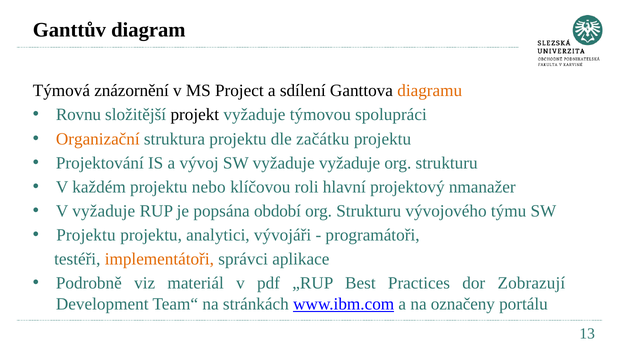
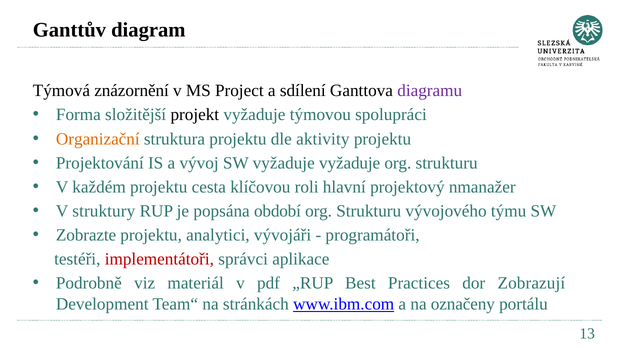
diagramu colour: orange -> purple
Rovnu: Rovnu -> Forma
začátku: začátku -> aktivity
nebo: nebo -> cesta
V vyžaduje: vyžaduje -> struktury
Projektu at (86, 235): Projektu -> Zobrazte
implementátoři colour: orange -> red
